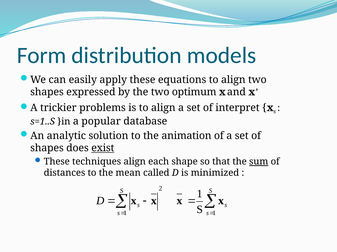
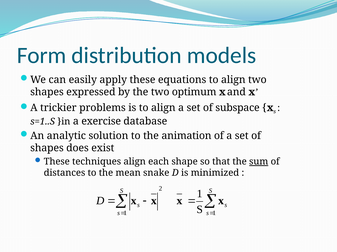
interpret: interpret -> subspace
popular: popular -> exercise
exist underline: present -> none
called: called -> snake
